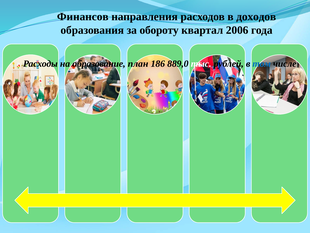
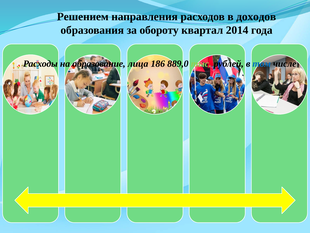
Финансов: Финансов -> Решением
2006: 2006 -> 2014
план: план -> лица
тыс colour: white -> light green
